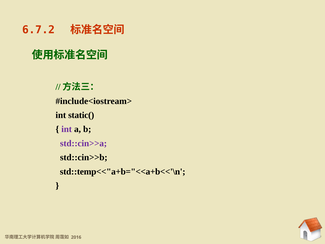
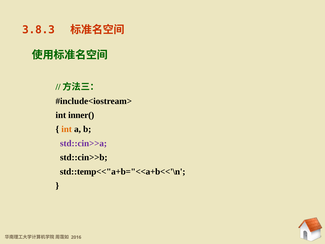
6.7.2: 6.7.2 -> 3.8.3
static(: static( -> inner(
int at (67, 129) colour: purple -> orange
